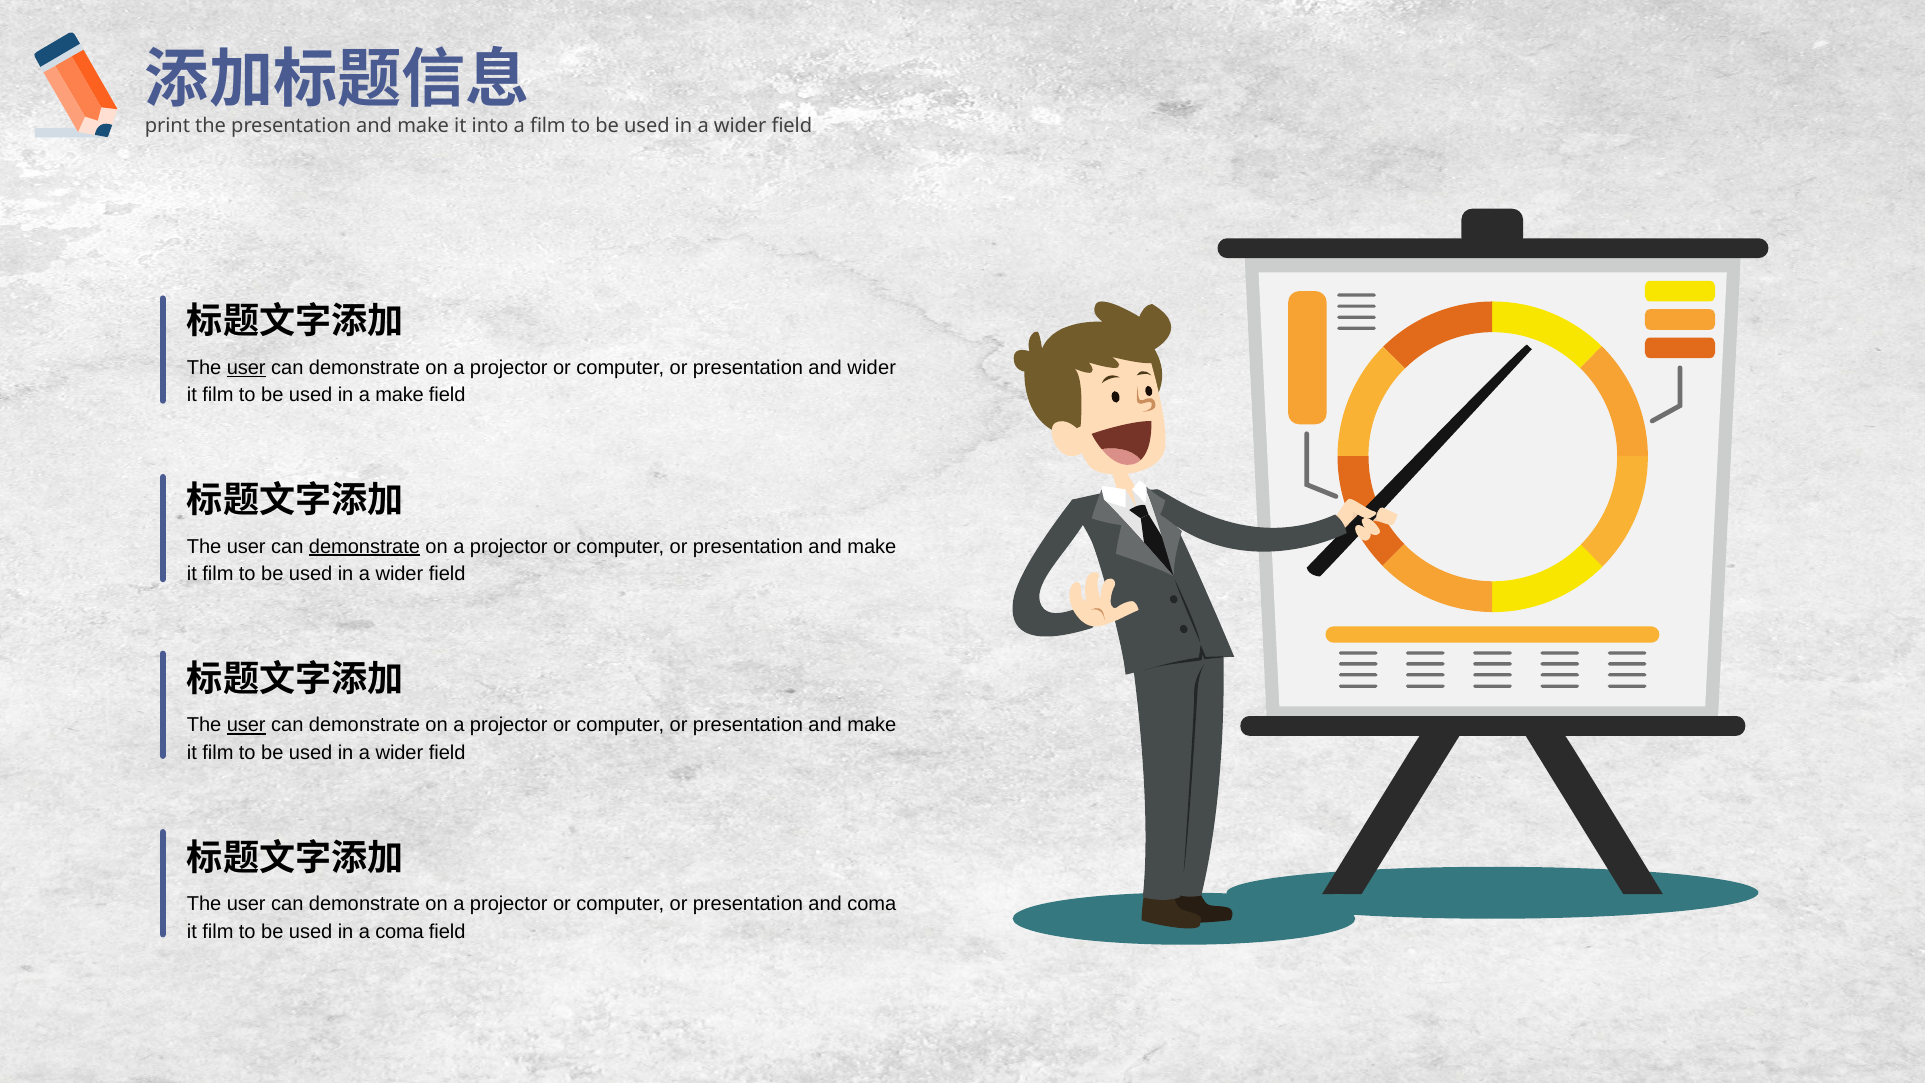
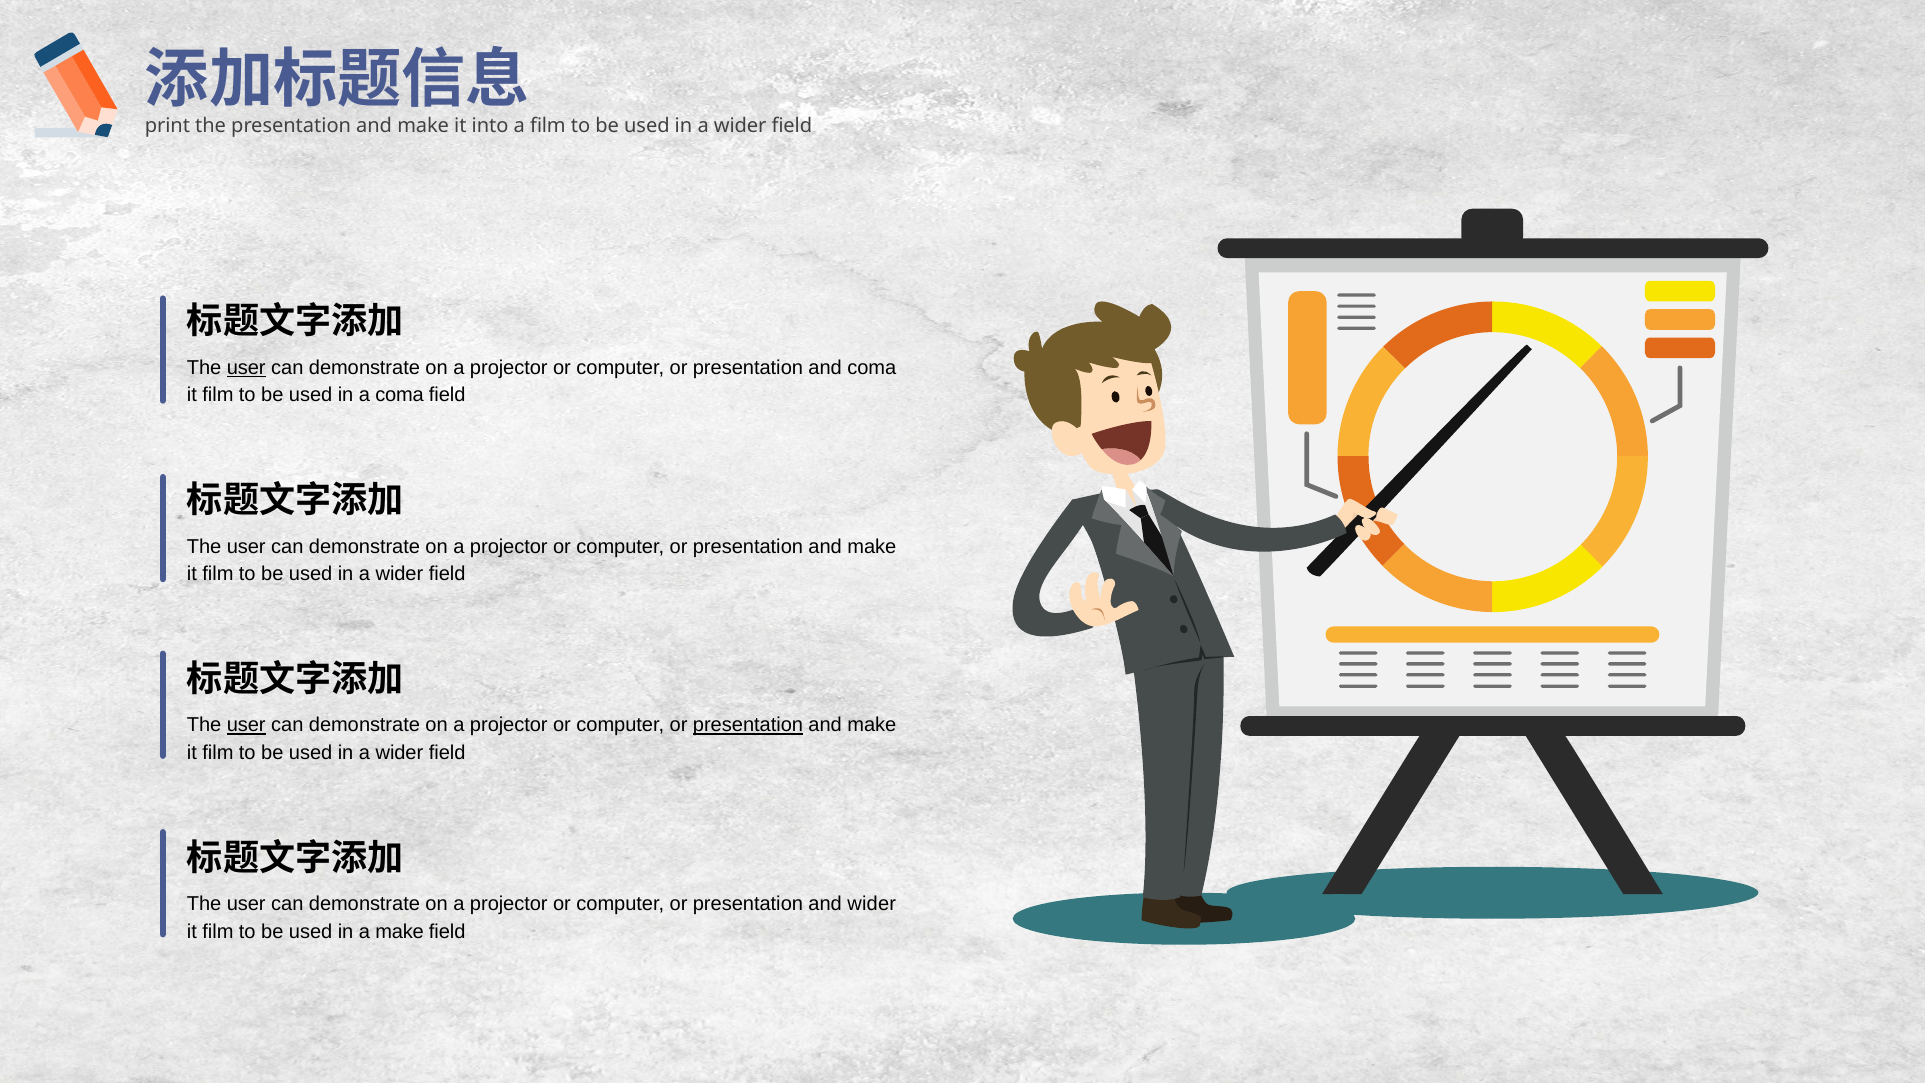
and wider: wider -> coma
a make: make -> coma
demonstrate at (364, 546) underline: present -> none
presentation at (748, 725) underline: none -> present
and coma: coma -> wider
a coma: coma -> make
